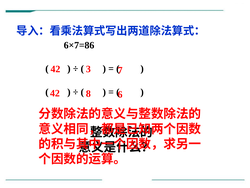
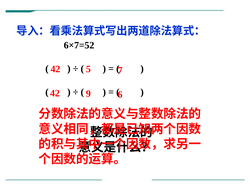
6×7=86: 6×7=86 -> 6×7=52
3: 3 -> 5
8: 8 -> 9
